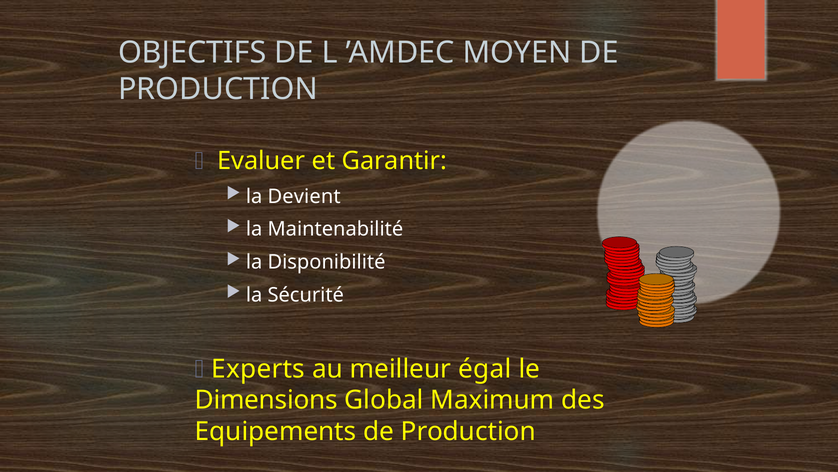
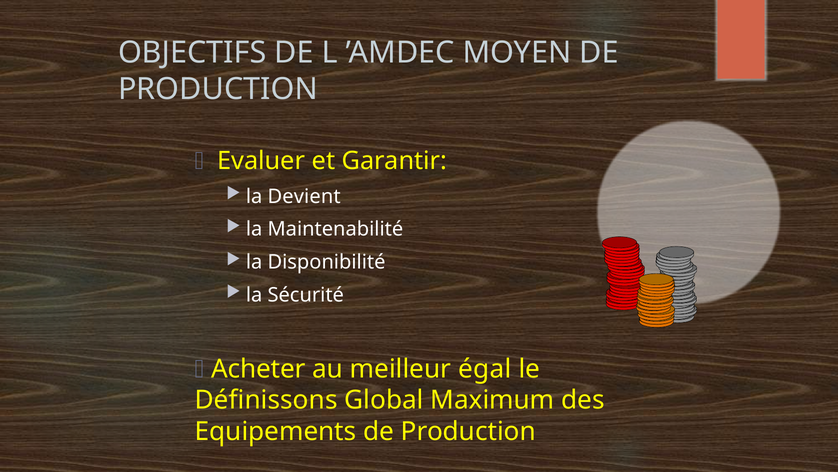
Experts: Experts -> Acheter
Dimensions: Dimensions -> Définissons
